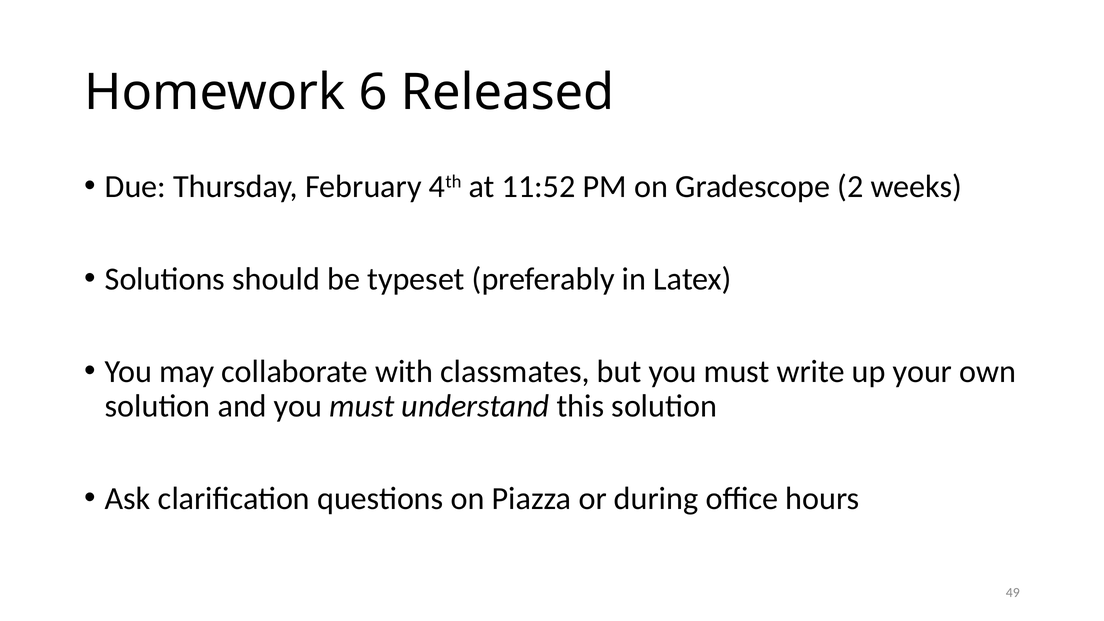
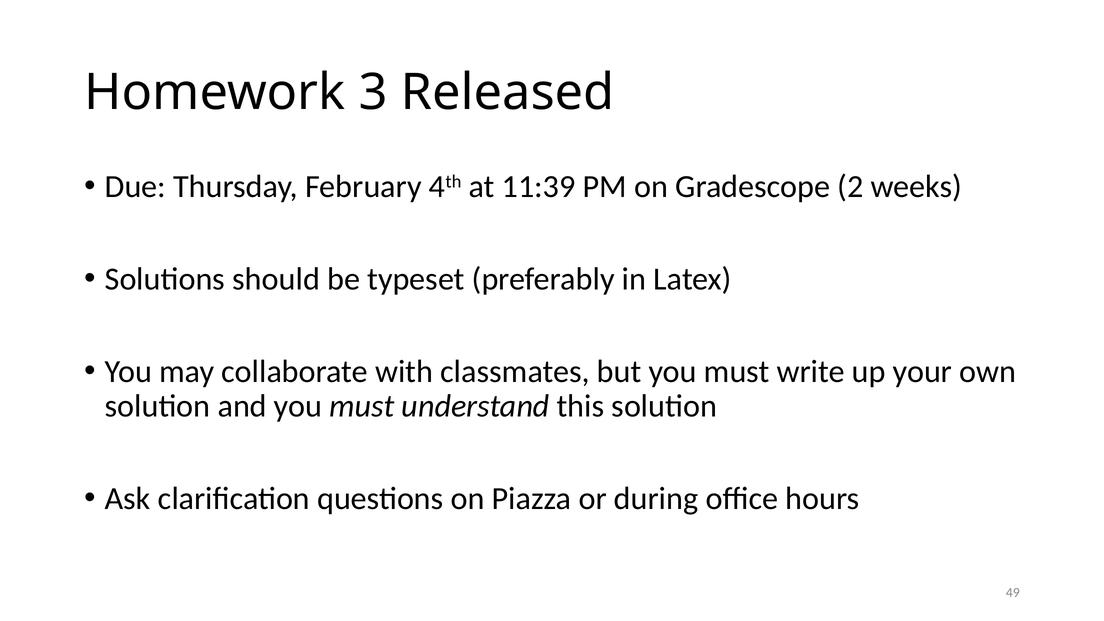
6: 6 -> 3
11:52: 11:52 -> 11:39
